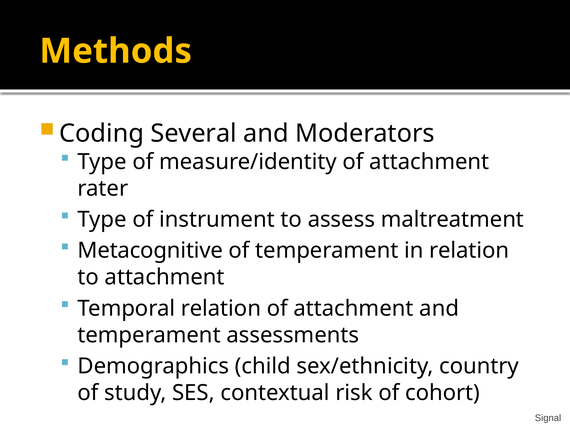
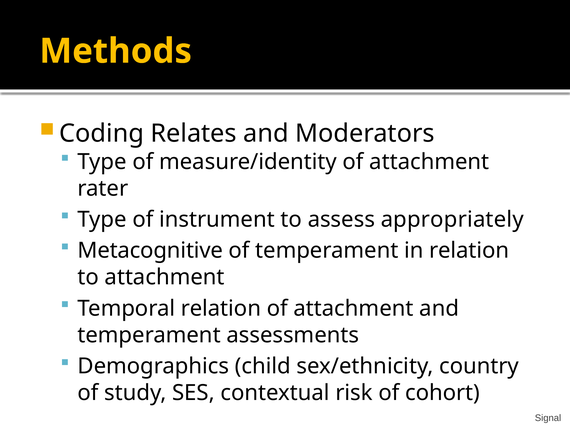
Several: Several -> Relates
maltreatment: maltreatment -> appropriately
